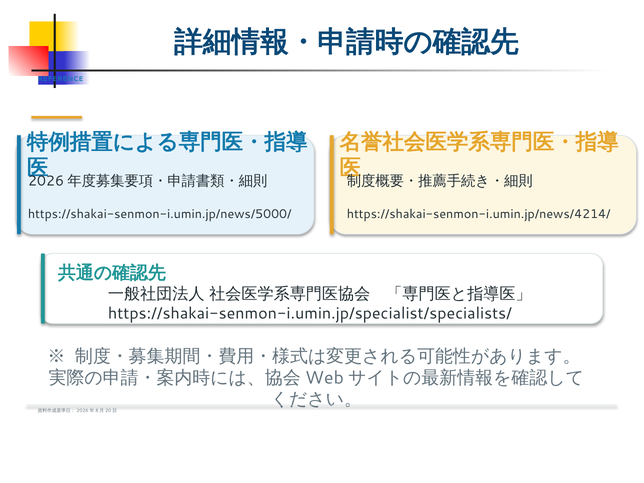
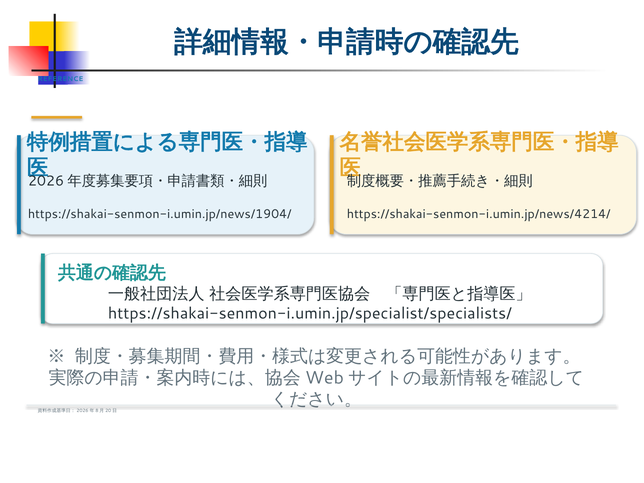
https://shakai-senmon-i.umin.jp/news/5000/: https://shakai-senmon-i.umin.jp/news/5000/ -> https://shakai-senmon-i.umin.jp/news/1904/
